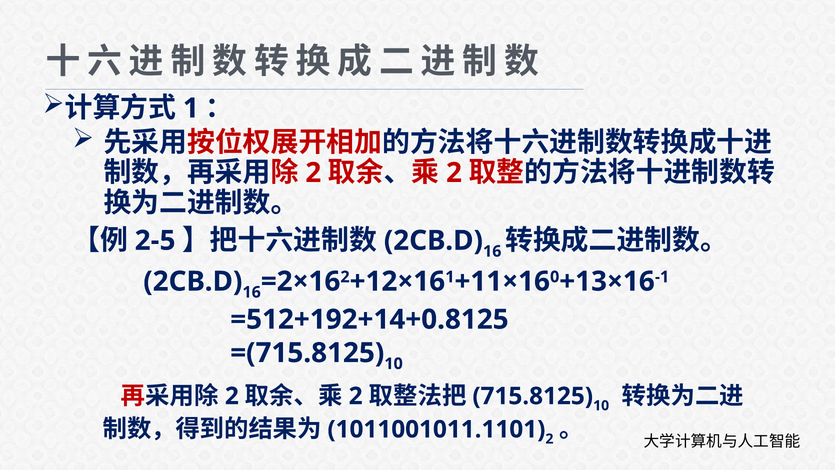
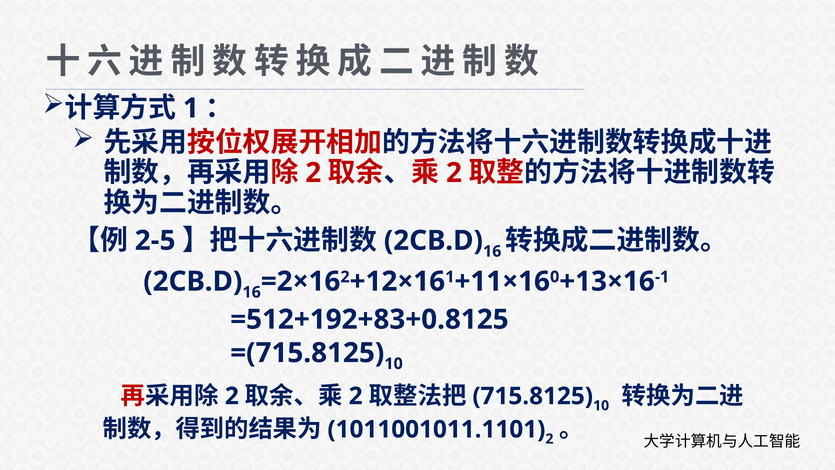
=512+192+14+0.8125: =512+192+14+0.8125 -> =512+192+83+0.8125
